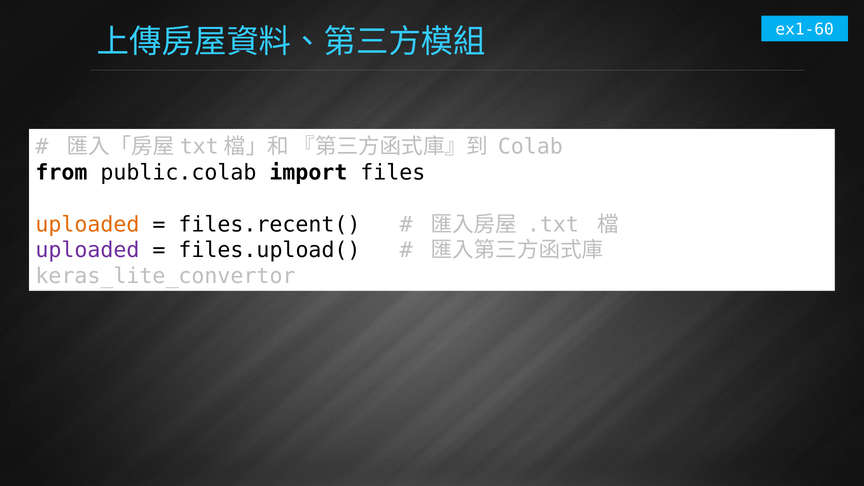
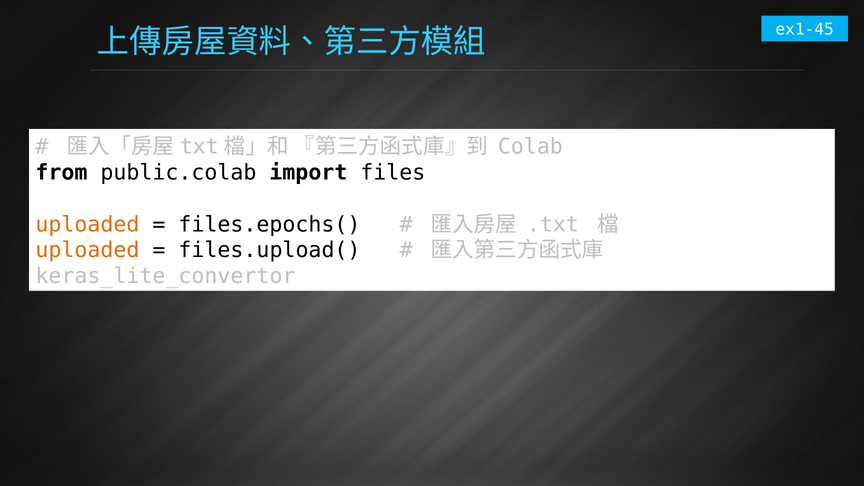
ex1-60: ex1-60 -> ex1-45
files.recent(: files.recent( -> files.epochs(
uploaded at (87, 250) colour: purple -> orange
